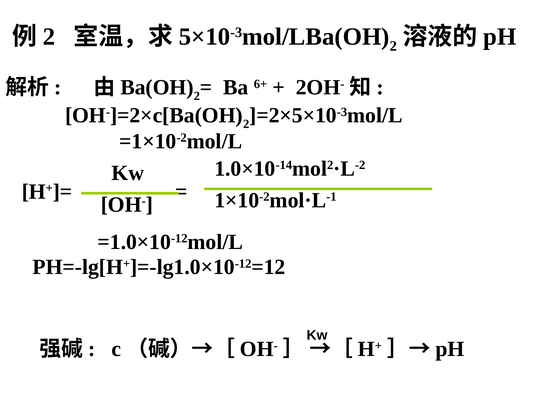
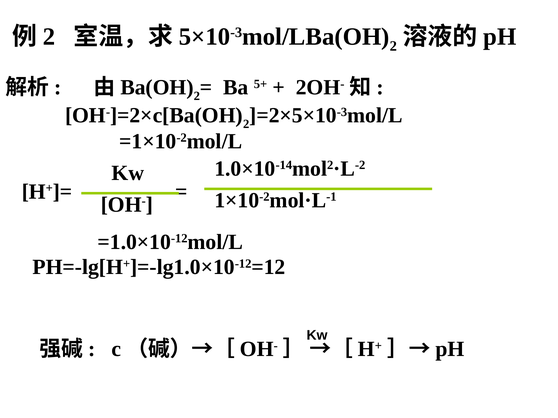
6+: 6+ -> 5+
